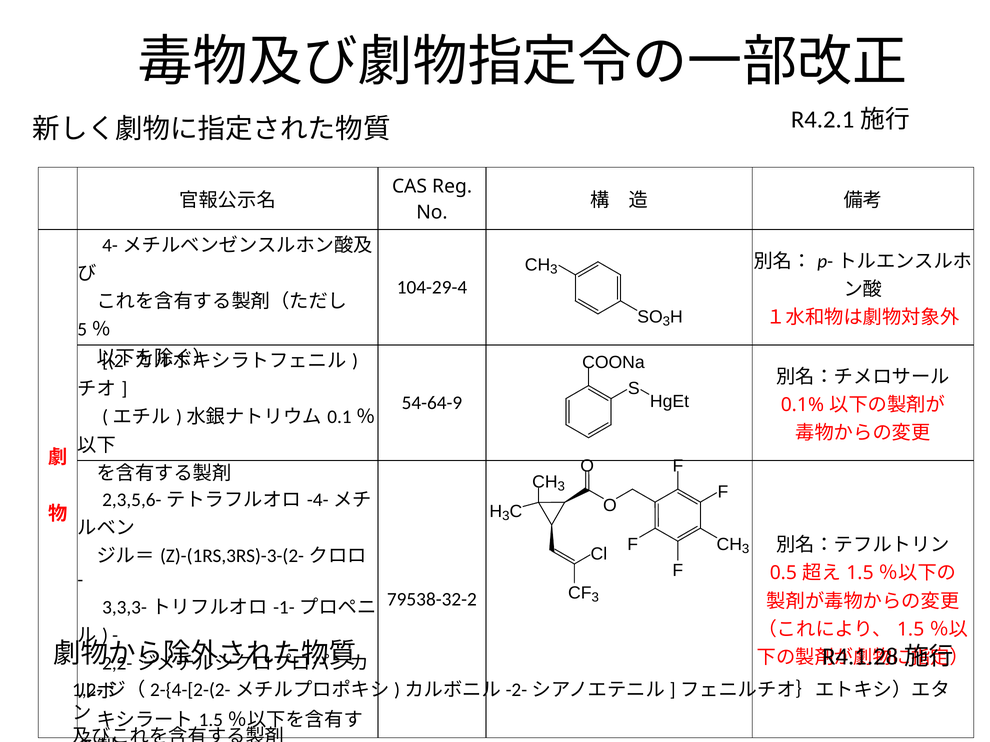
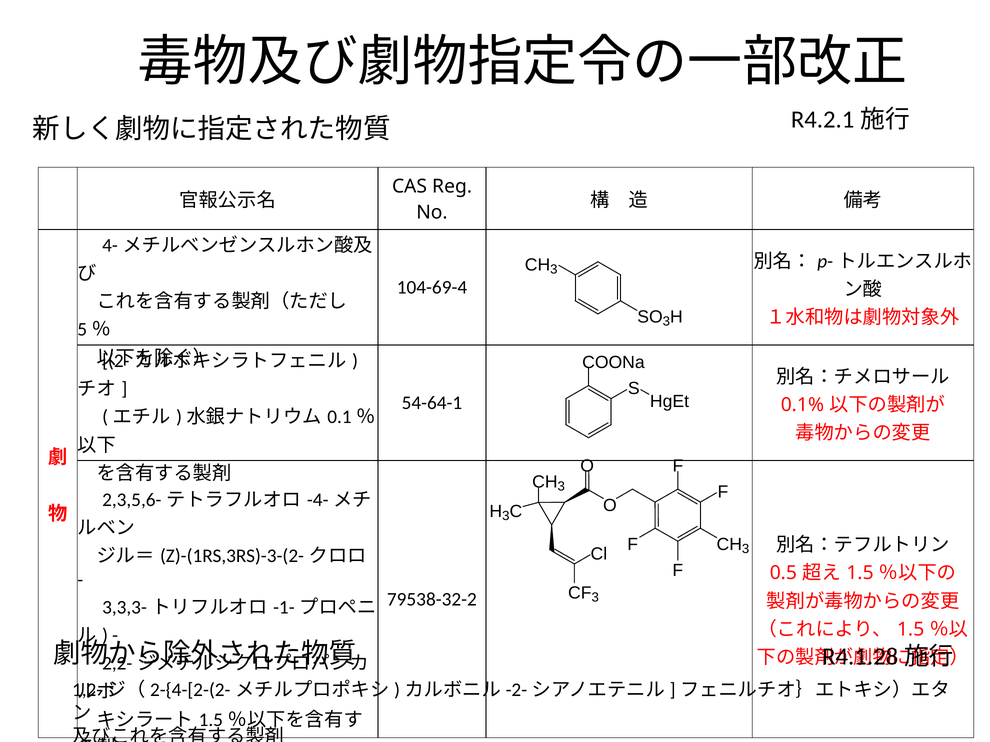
104-29-4: 104-29-4 -> 104-69-4
54-64-9: 54-64-9 -> 54-64-1
